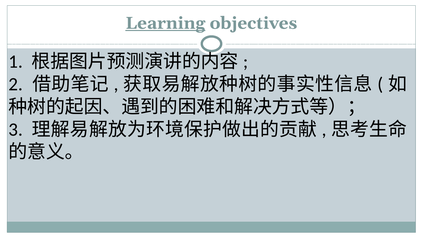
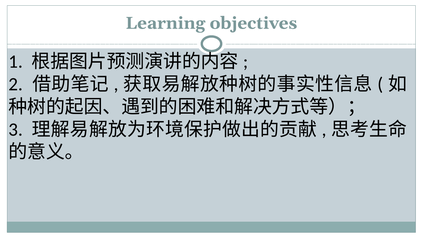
Learning underline: present -> none
